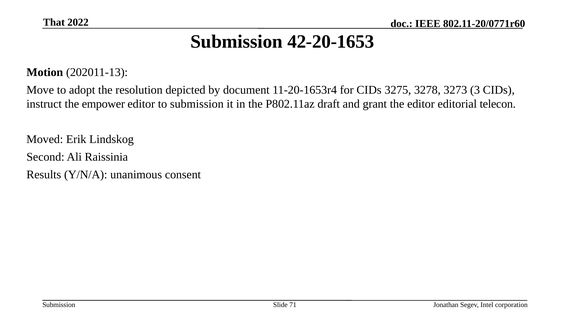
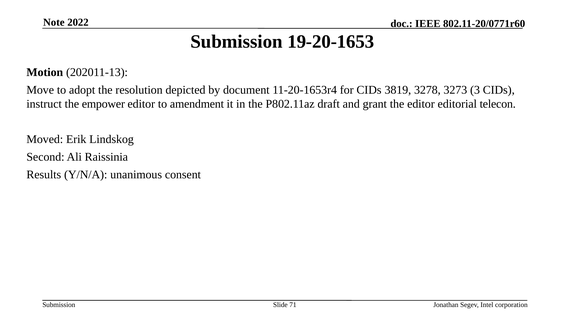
That: That -> Note
42-20-1653: 42-20-1653 -> 19-20-1653
3275: 3275 -> 3819
to submission: submission -> amendment
